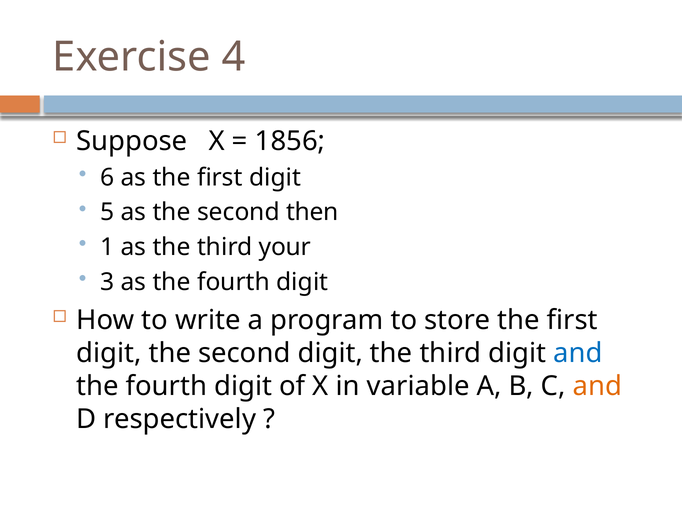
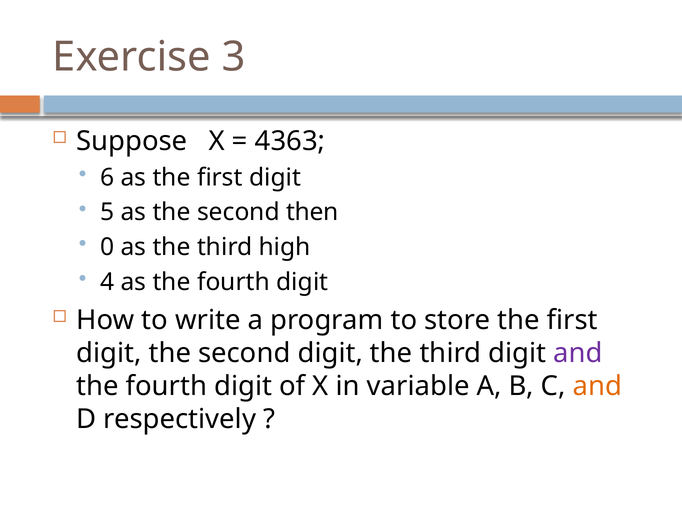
4: 4 -> 3
1856: 1856 -> 4363
1: 1 -> 0
your: your -> high
3: 3 -> 4
and at (578, 353) colour: blue -> purple
